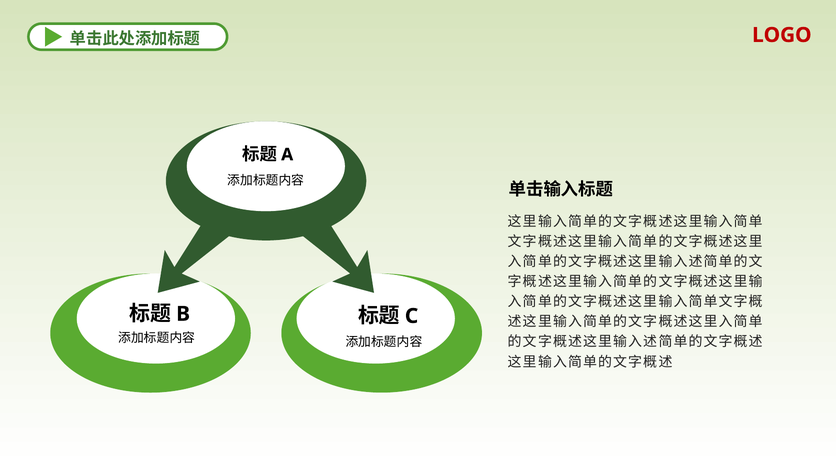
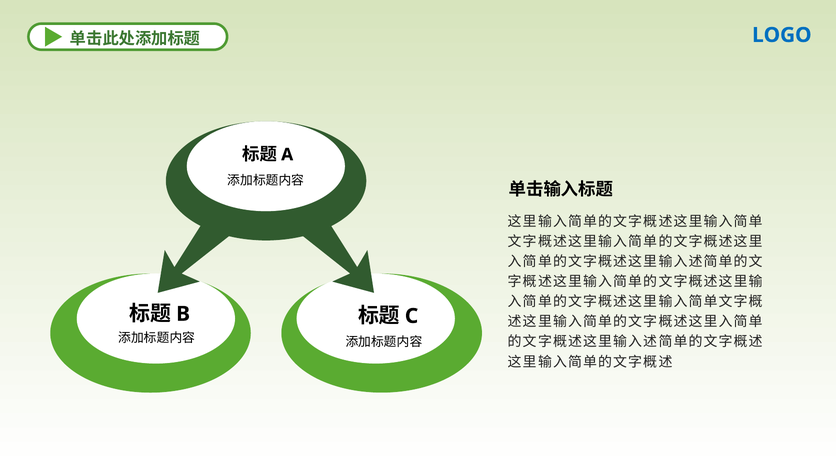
LOGO colour: red -> blue
